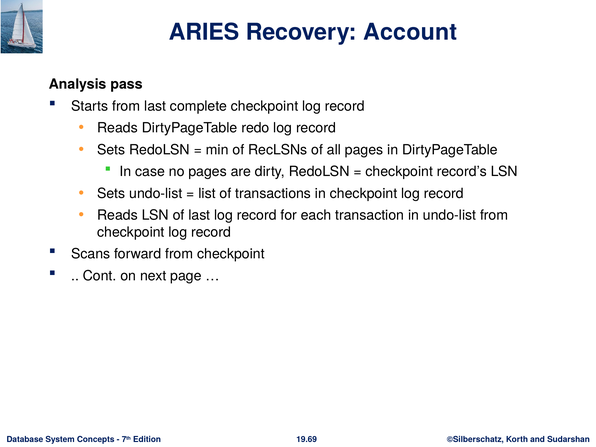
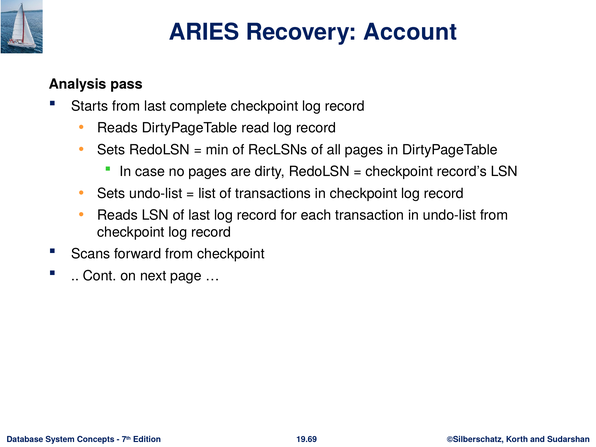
redo: redo -> read
